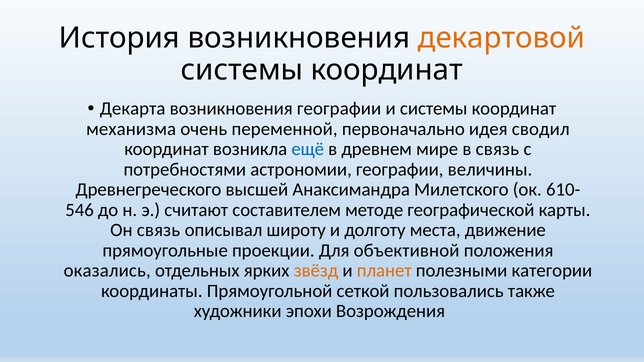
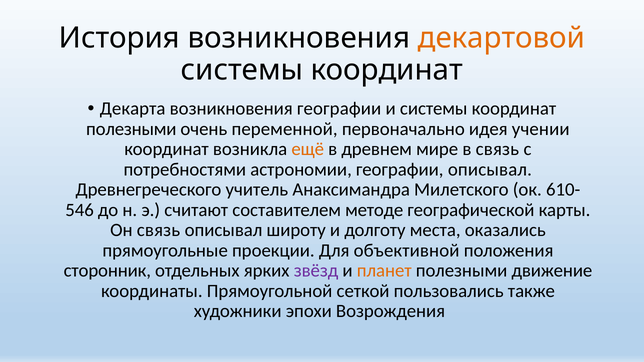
механизма at (131, 129): механизма -> полезными
сводил: сводил -> учении
ещё colour: blue -> orange
географии величины: величины -> описывал
высшей: высшей -> учитель
движение: движение -> оказались
оказались: оказались -> сторонник
звёзд colour: orange -> purple
категории: категории -> движение
